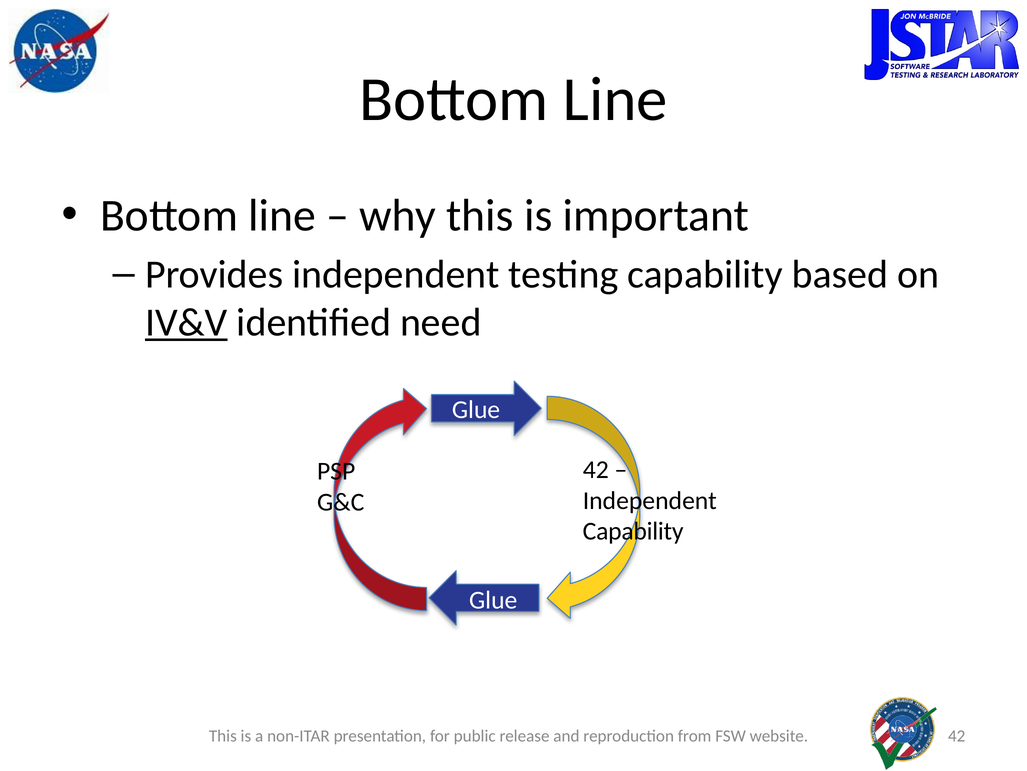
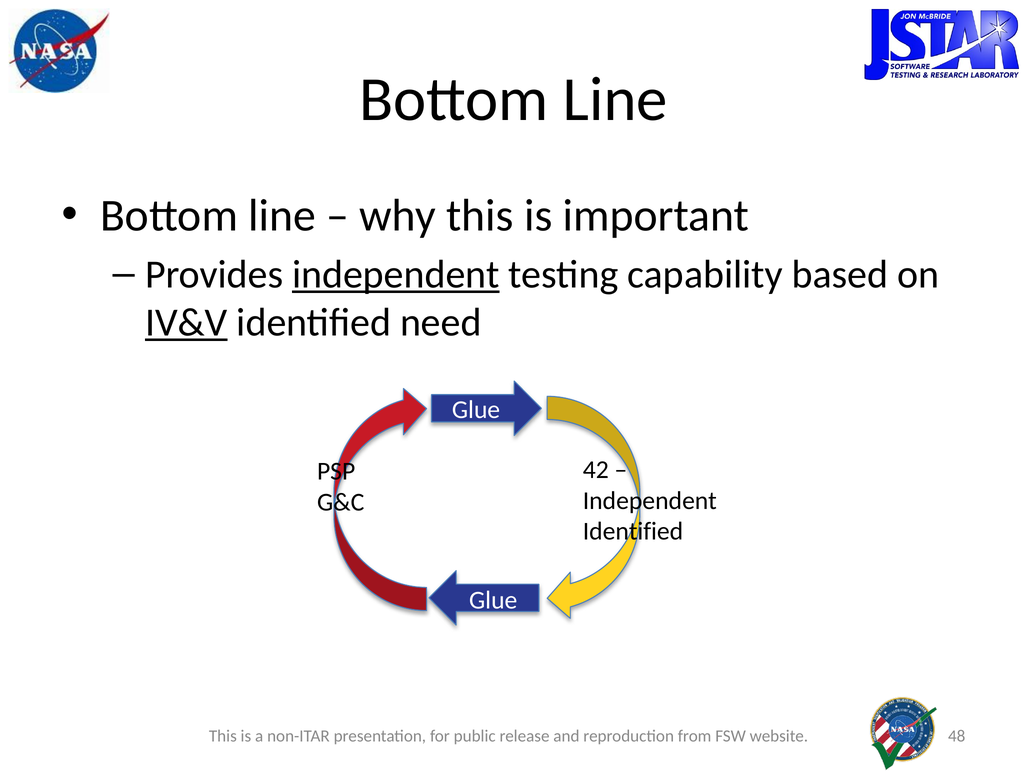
independent at (396, 274) underline: none -> present
Capability at (633, 531): Capability -> Identified
website 42: 42 -> 48
